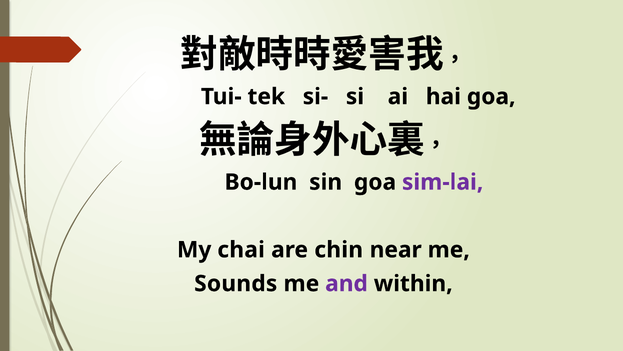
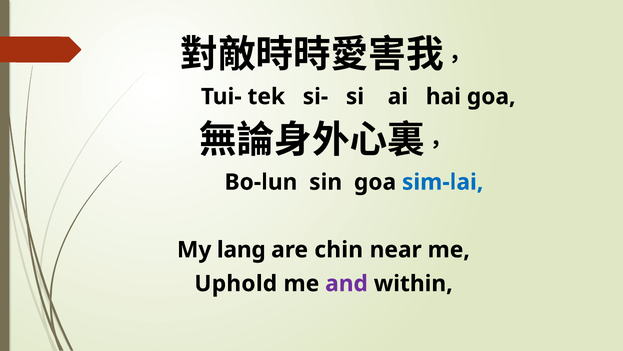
sim-lai colour: purple -> blue
chai: chai -> lang
Sounds: Sounds -> Uphold
